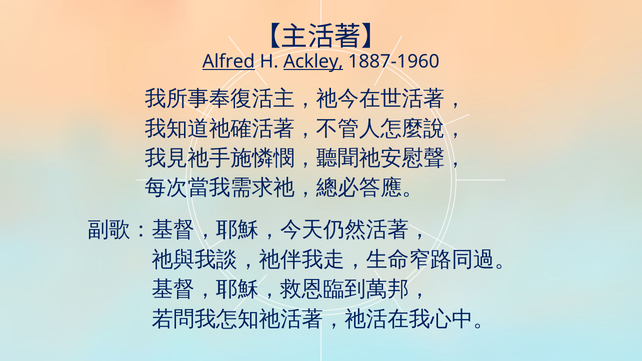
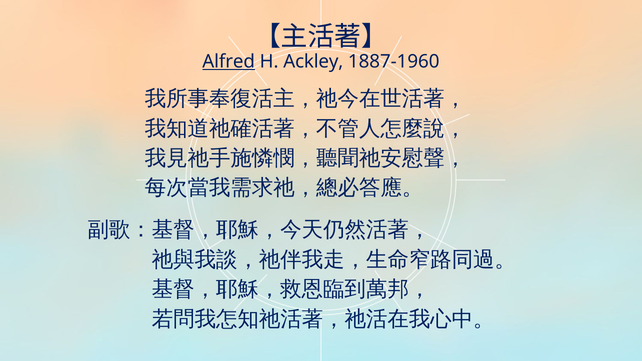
Ackley underline: present -> none
